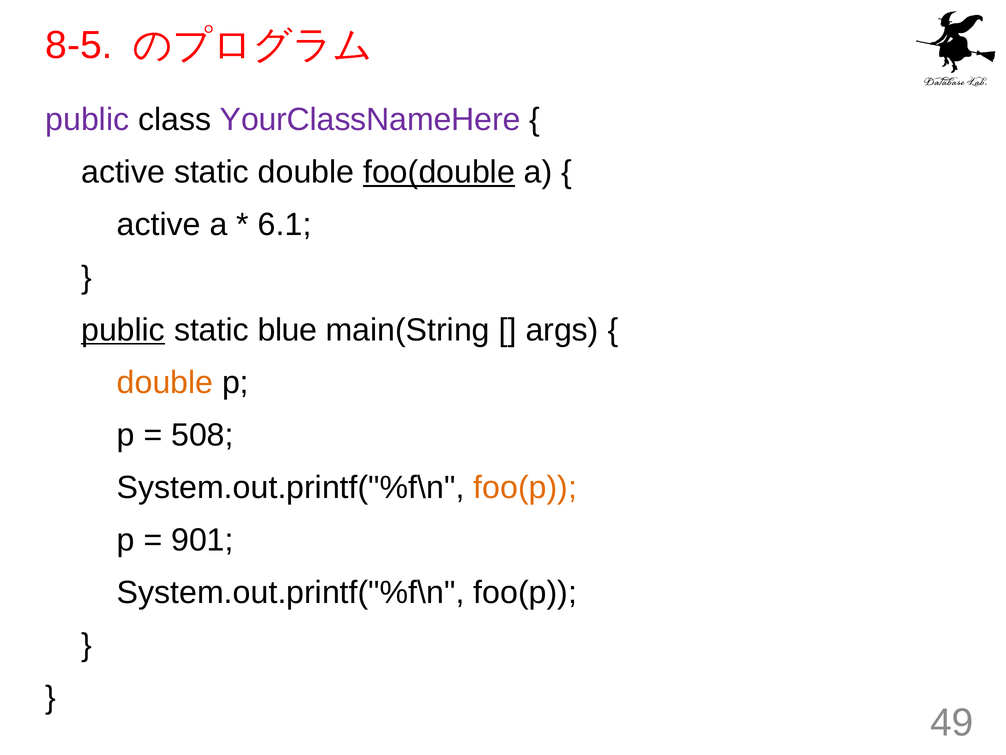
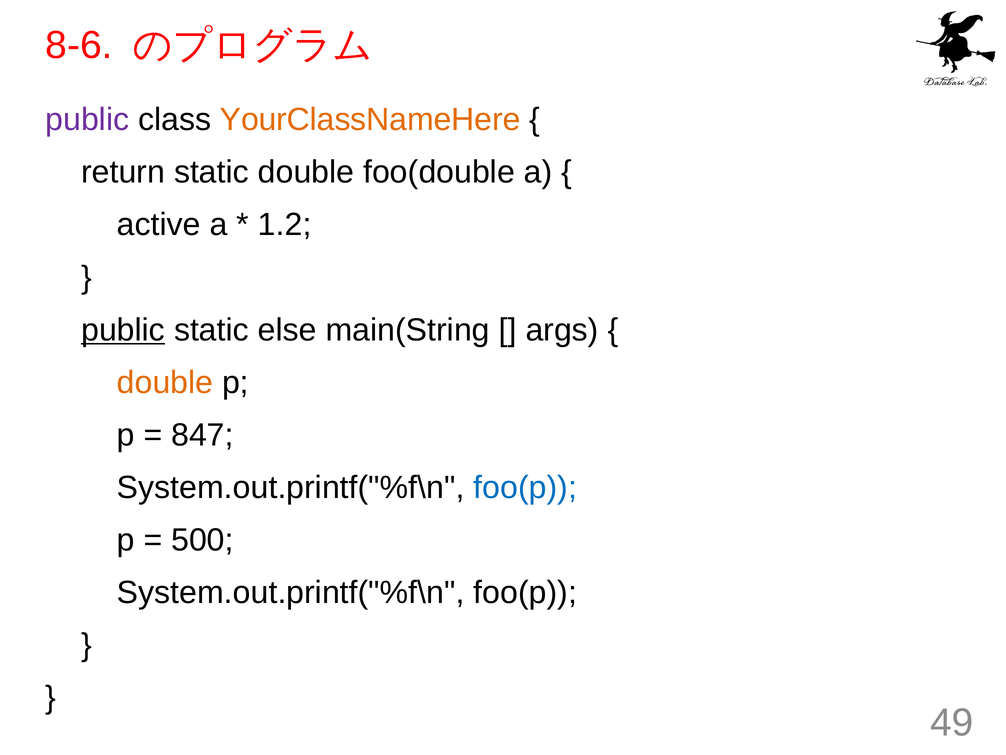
8-5: 8-5 -> 8-6
YourClassNameHere colour: purple -> orange
active at (123, 172): active -> return
foo(double underline: present -> none
6.1: 6.1 -> 1.2
blue: blue -> else
508: 508 -> 847
foo(p at (525, 487) colour: orange -> blue
901: 901 -> 500
